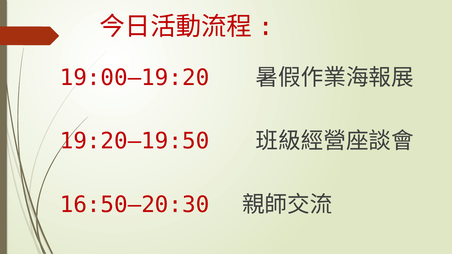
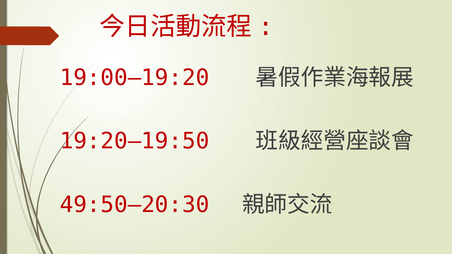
16:50—20:30: 16:50—20:30 -> 49:50—20:30
